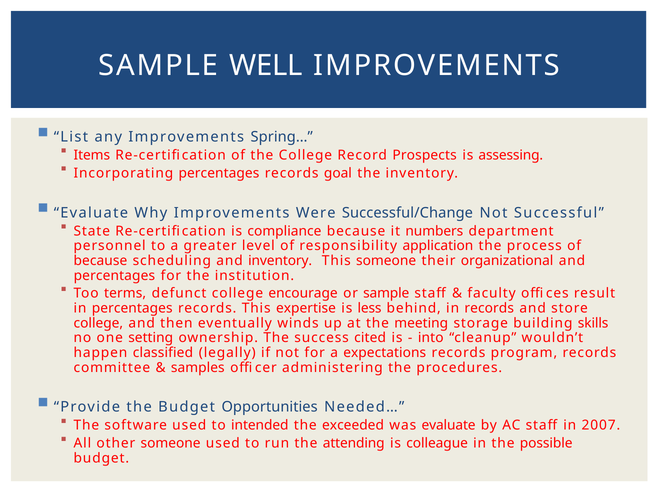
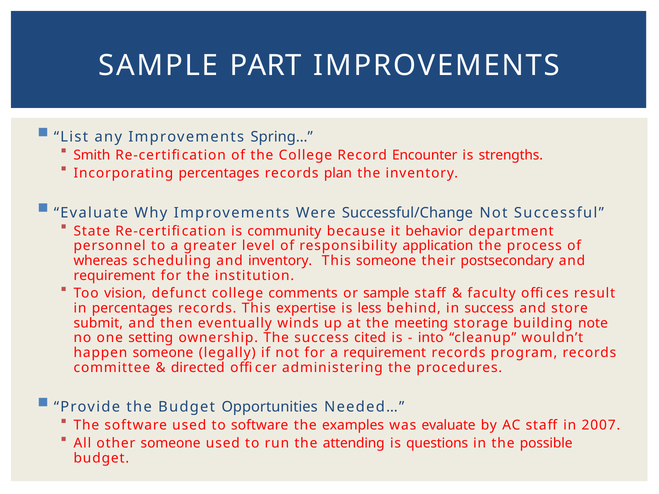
WELL: WELL -> PART
Items: Items -> Smith
Prospects: Prospects -> Encounter
assessing: assessing -> strengths
goal: goal -> plan
compliance: compliance -> community
numbers: numbers -> behavior
because at (100, 261): because -> whereas
organizational: organizational -> postsecondary
percentages at (114, 276): percentages -> requirement
terms: terms -> vision
encourage: encourage -> comments
in records: records -> success
college at (98, 323): college -> submit
skills: skills -> note
happen classified: classified -> someone
a expectations: expectations -> requirement
samples: samples -> directed
to intended: intended -> software
exceeded: exceeded -> examples
colleague: colleague -> questions
